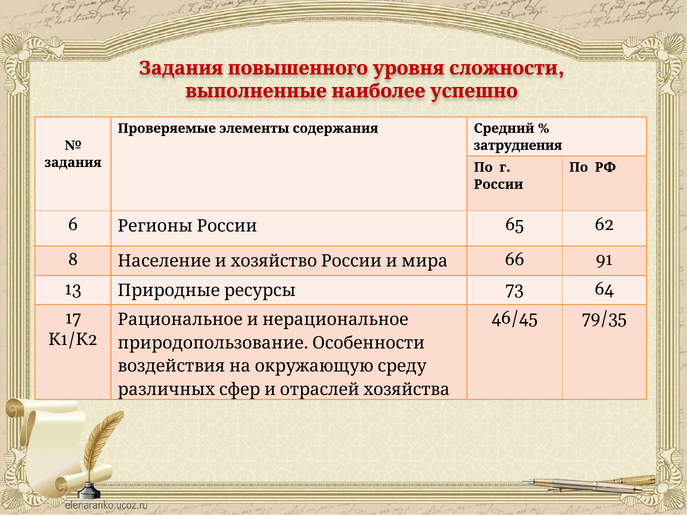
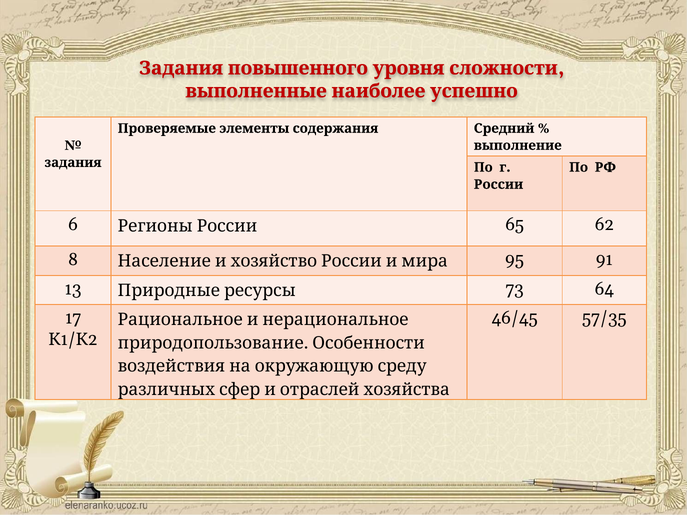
затруднения: затруднения -> выполнение
66: 66 -> 95
79/35: 79/35 -> 57/35
